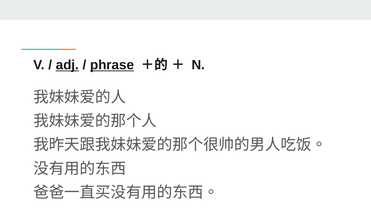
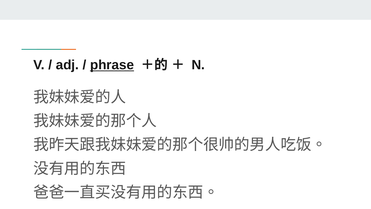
adj underline: present -> none
